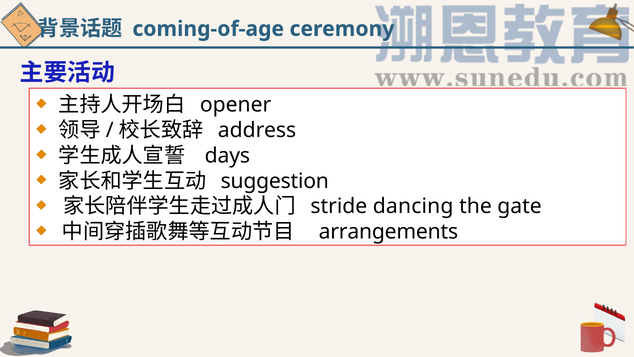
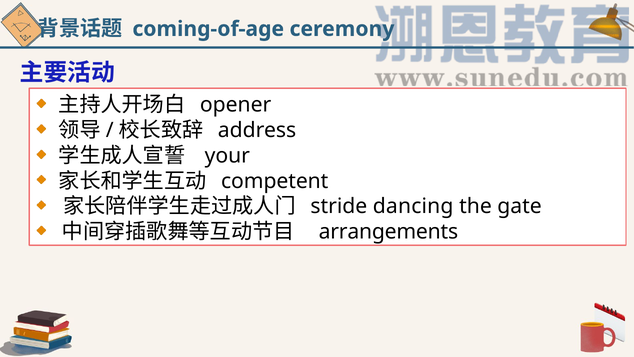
days: days -> your
suggestion: suggestion -> competent
